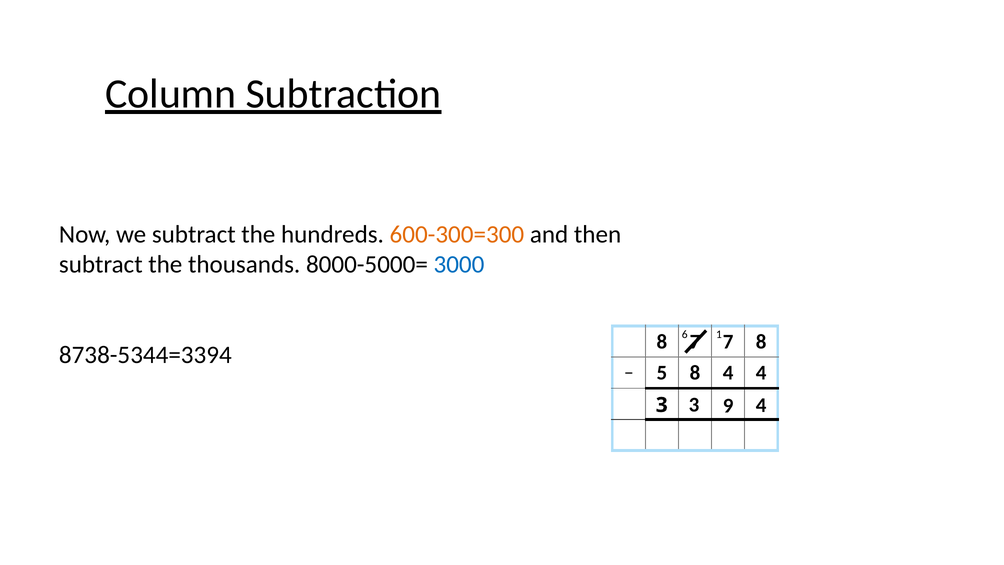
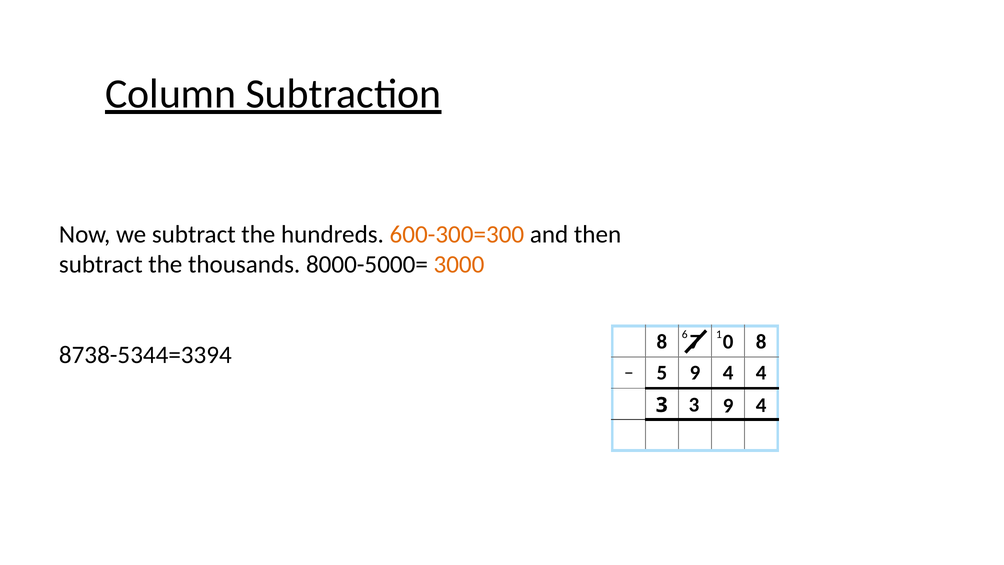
3000 colour: blue -> orange
7 at (728, 342): 7 -> 0
5 8: 8 -> 9
